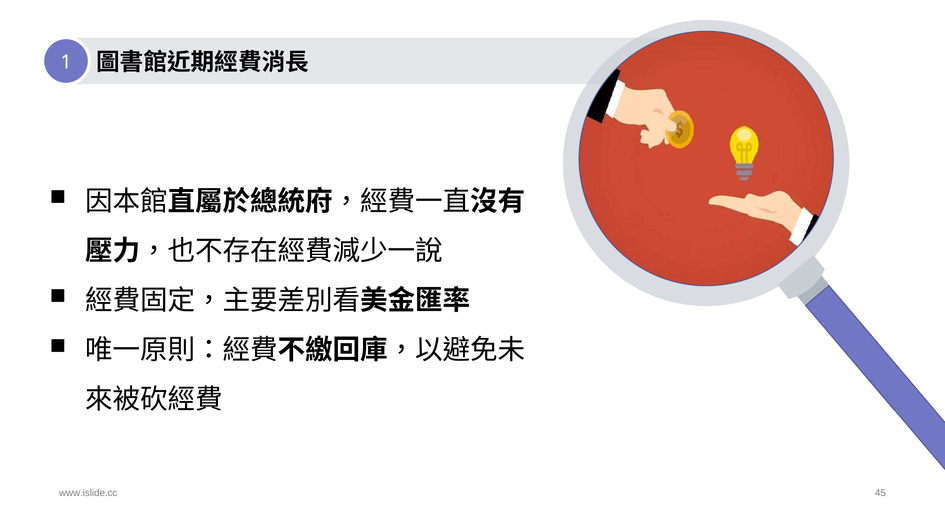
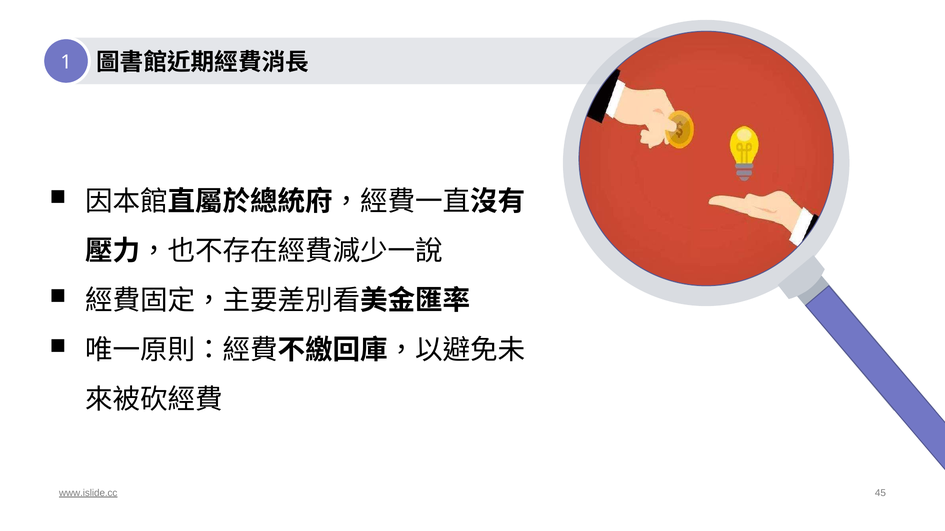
www.islide.cc underline: none -> present
